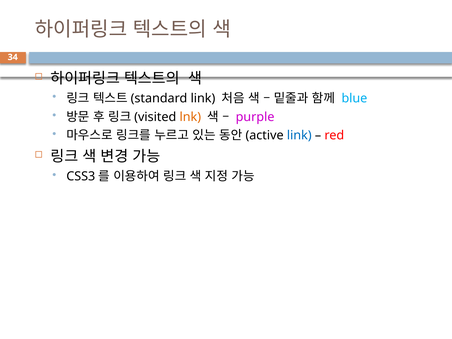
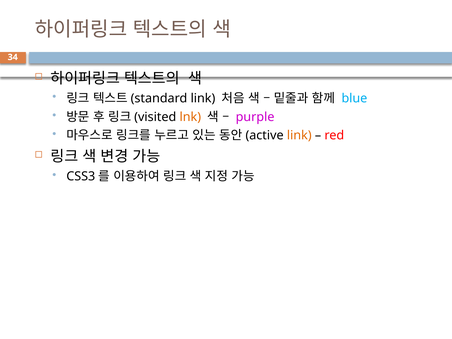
link at (299, 135) colour: blue -> orange
